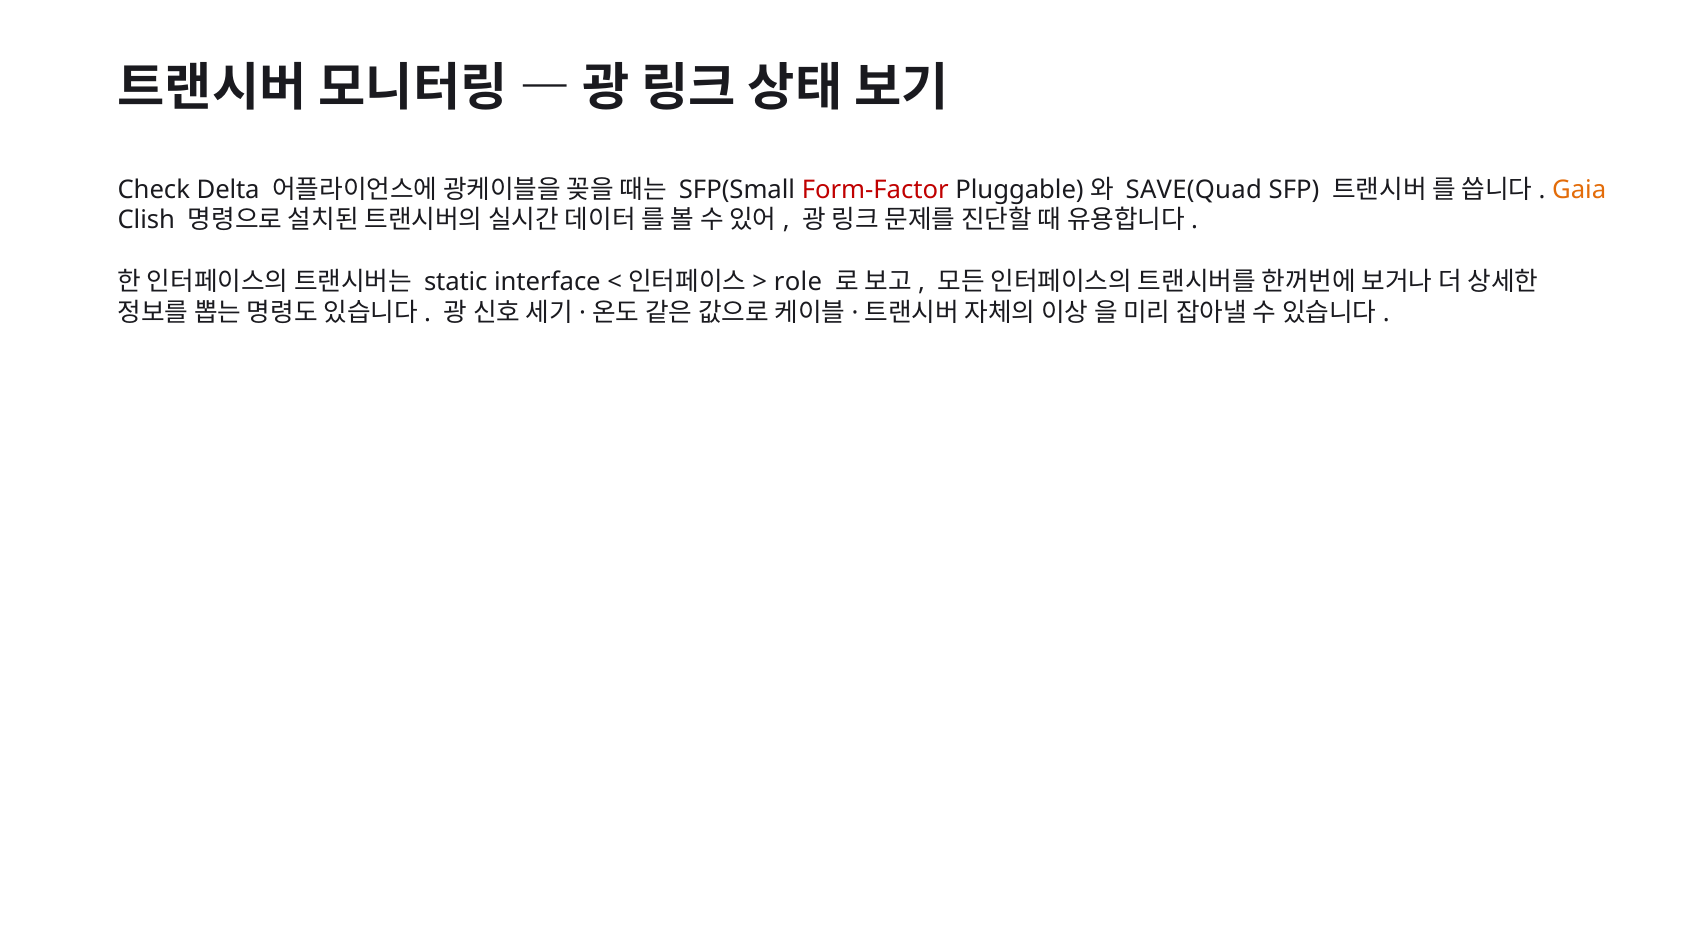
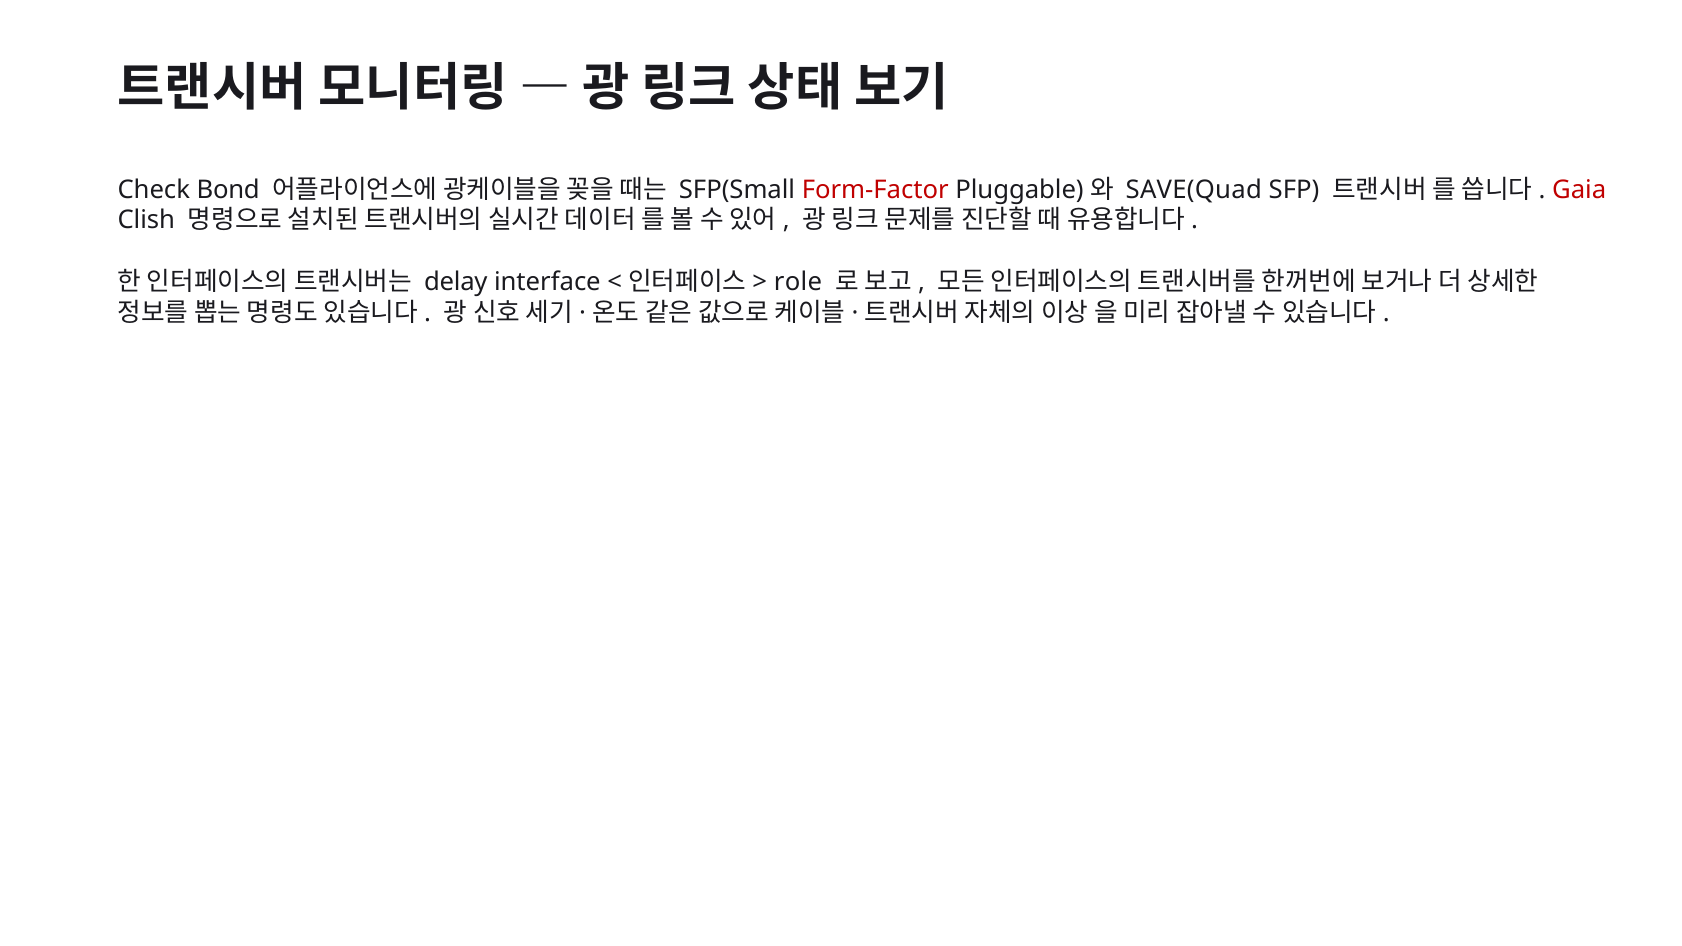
Delta: Delta -> Bond
Gaia colour: orange -> red
static: static -> delay
